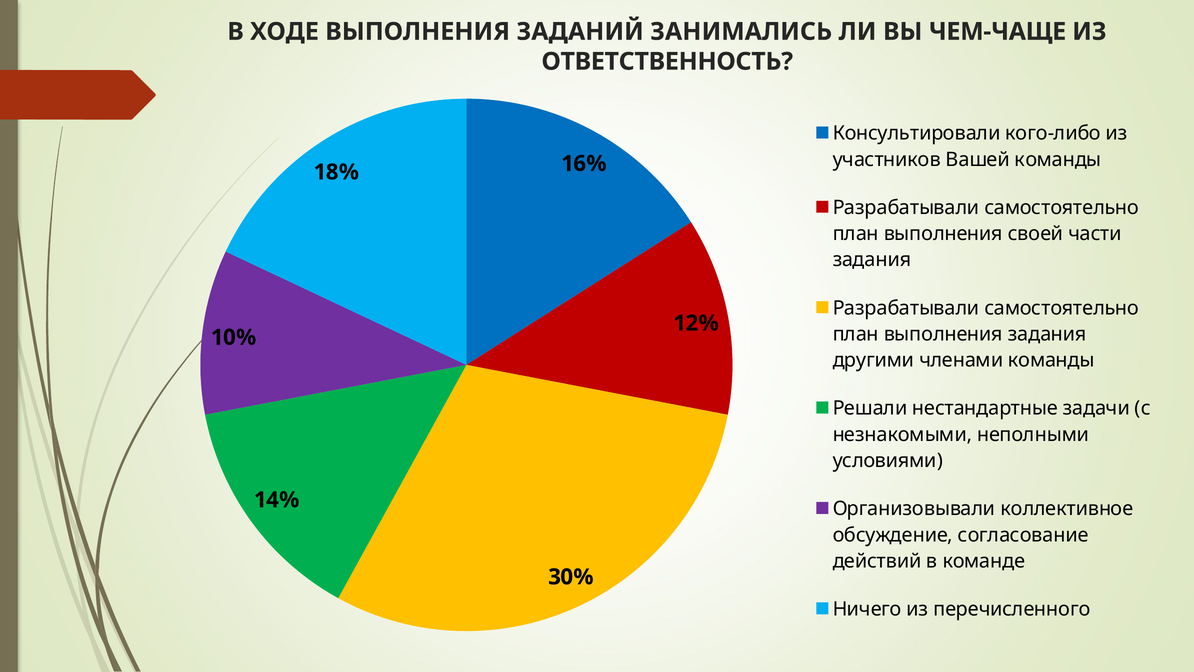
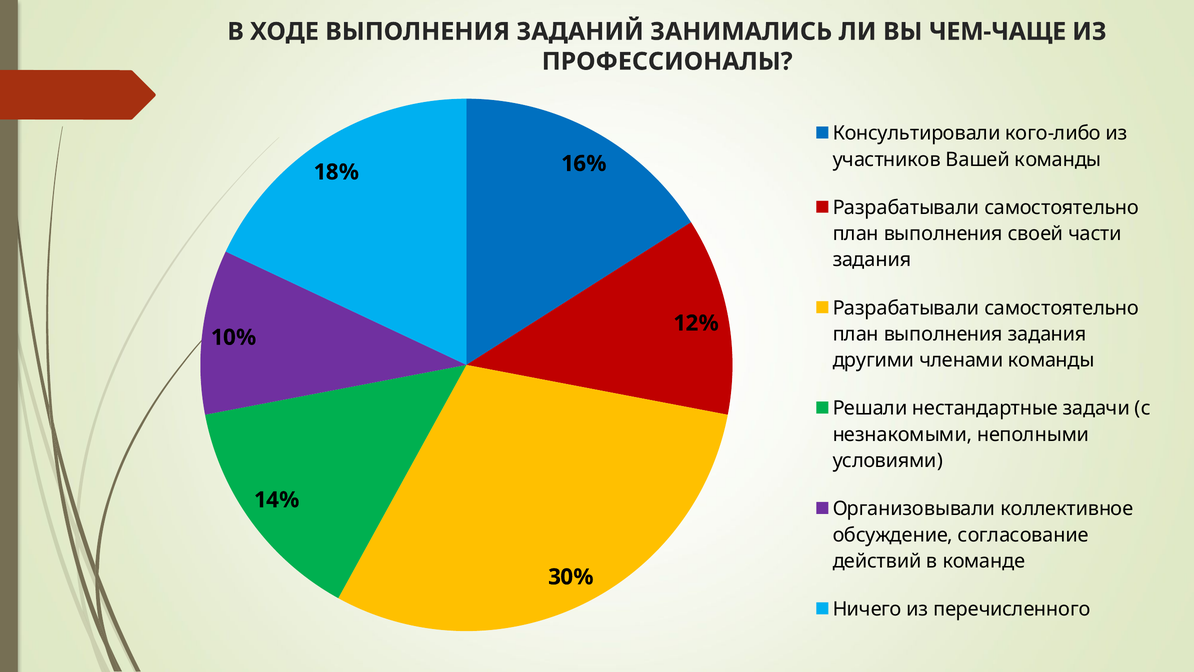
ОТВЕТСТВЕННОСТЬ: ОТВЕТСТВЕННОСТЬ -> ПРОФЕССИОНАЛЫ
